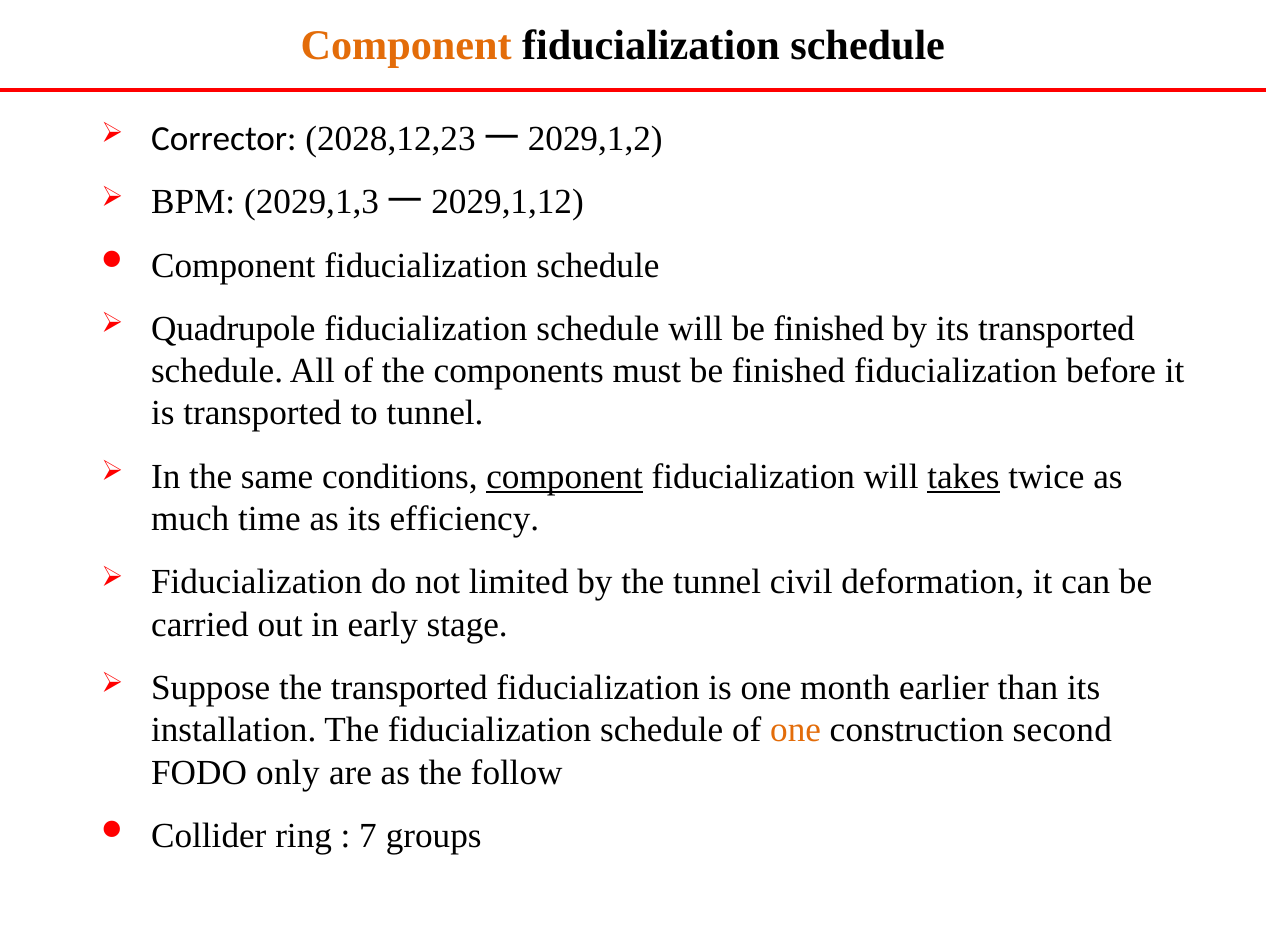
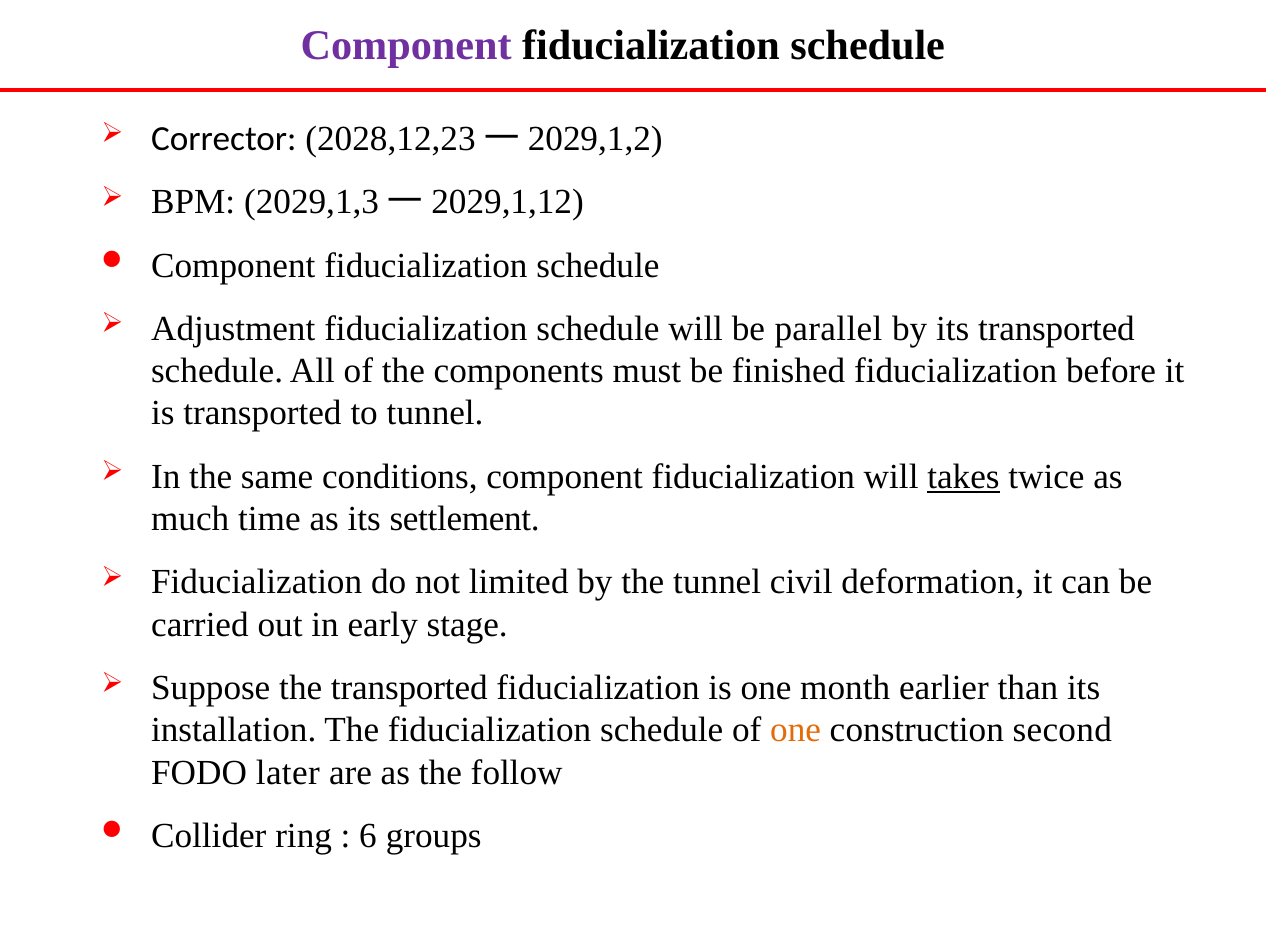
Component at (406, 45) colour: orange -> purple
Quadrupole: Quadrupole -> Adjustment
will be finished: finished -> parallel
component at (565, 476) underline: present -> none
efficiency: efficiency -> settlement
only: only -> later
7: 7 -> 6
